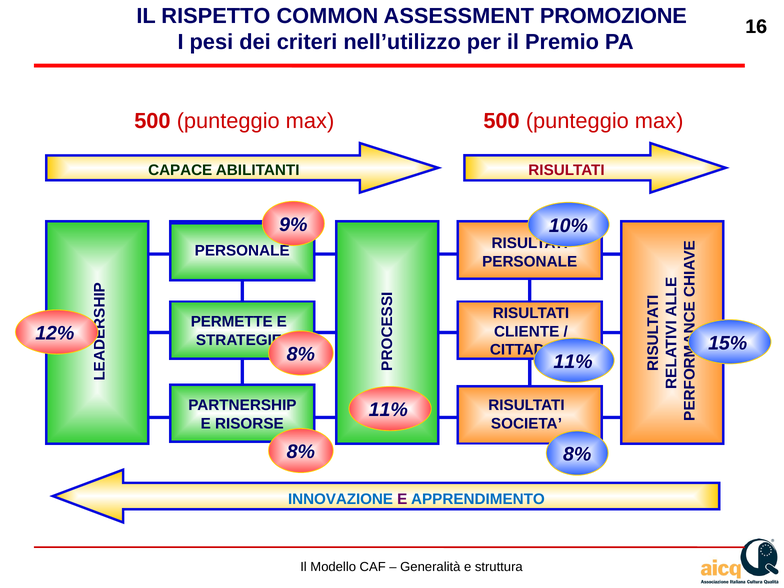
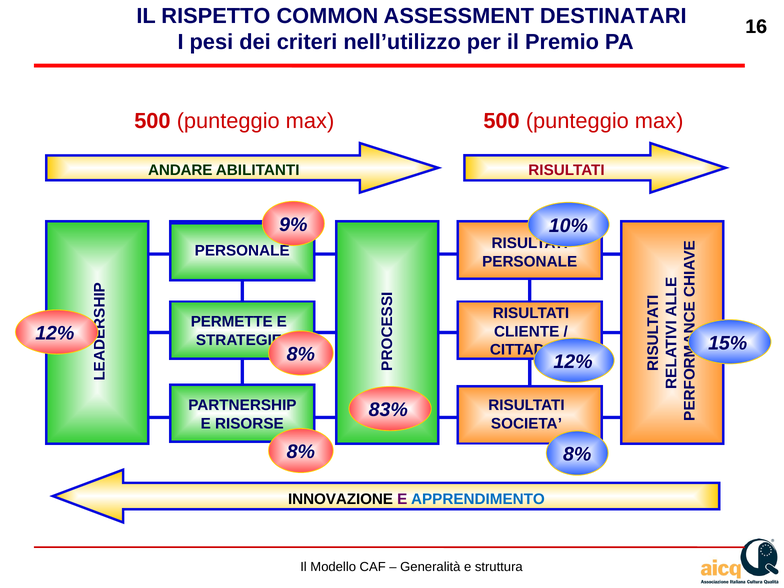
PROMOZIONE: PROMOZIONE -> DESTINATARI
CAPACE: CAPACE -> ANDARE
11% at (573, 362): 11% -> 12%
11% at (388, 410): 11% -> 83%
INNOVAZIONE colour: blue -> black
